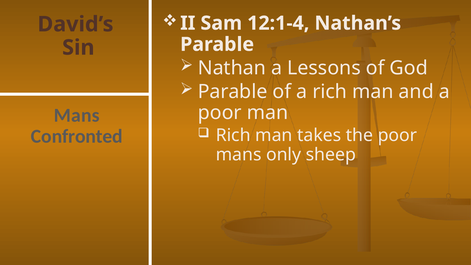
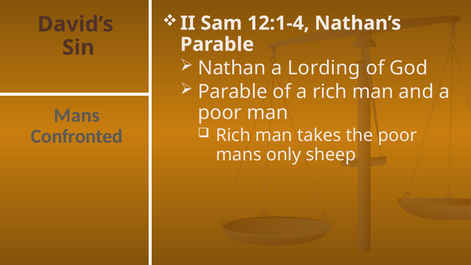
Lessons: Lessons -> Lording
